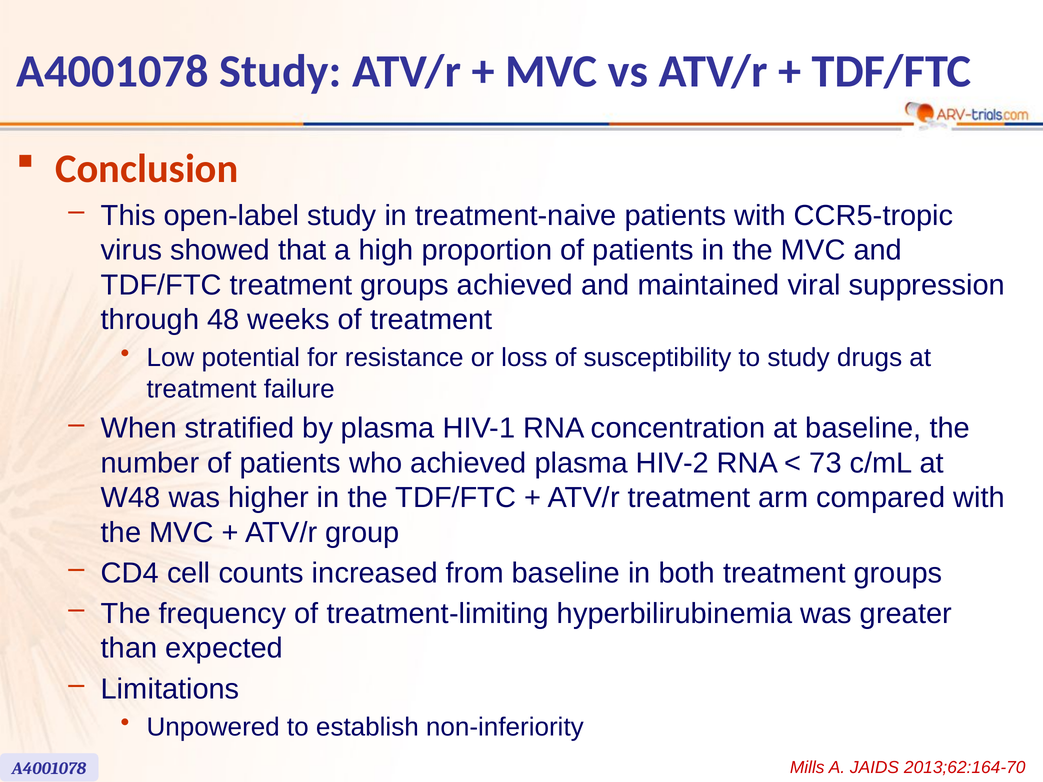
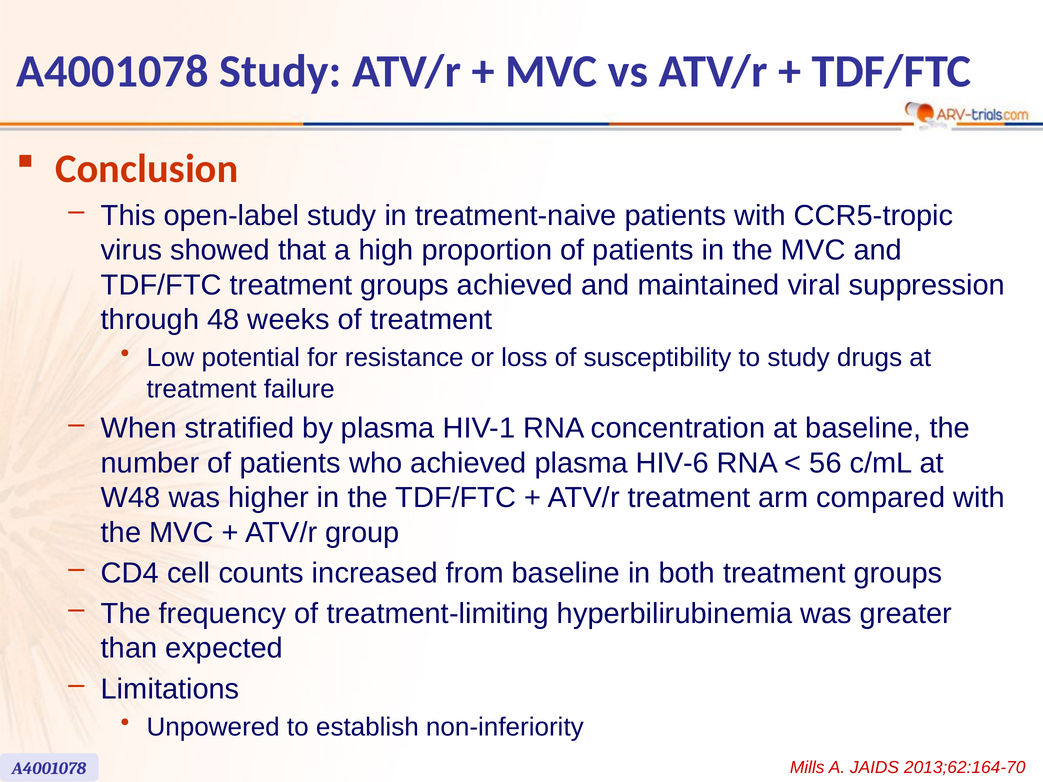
HIV-2: HIV-2 -> HIV-6
73: 73 -> 56
